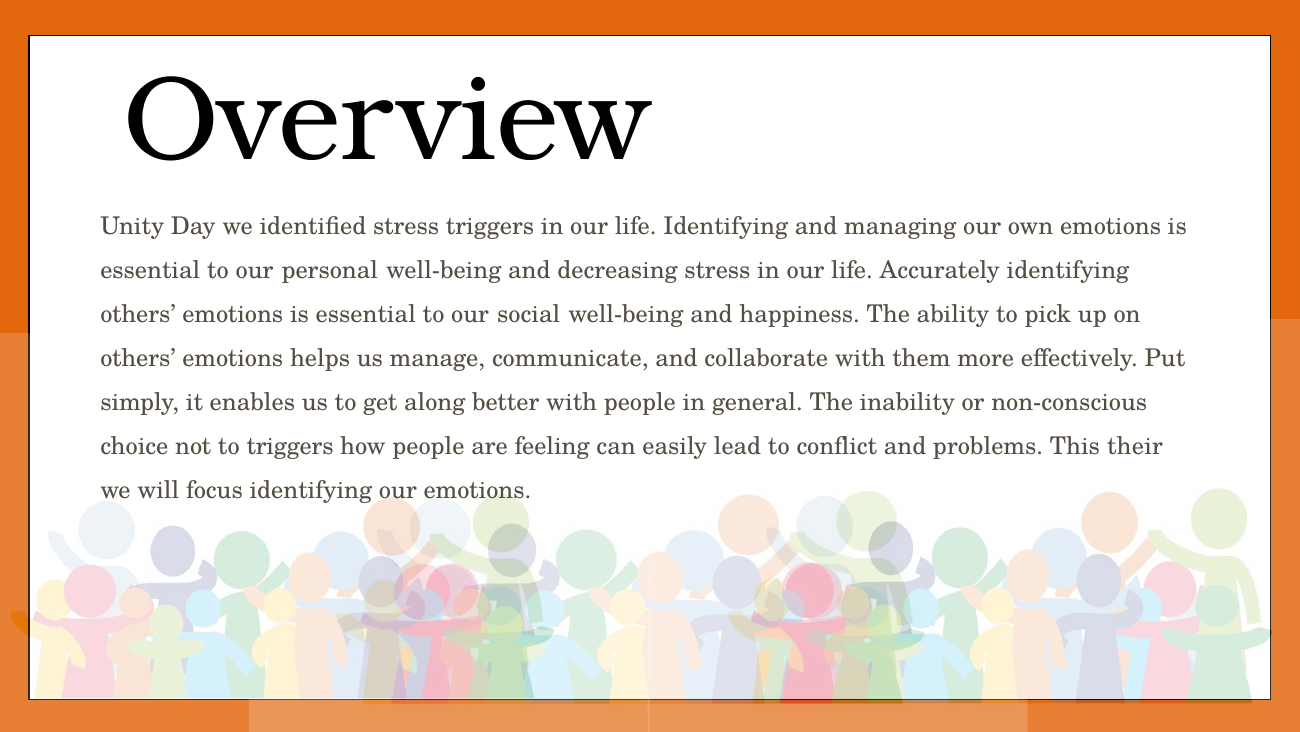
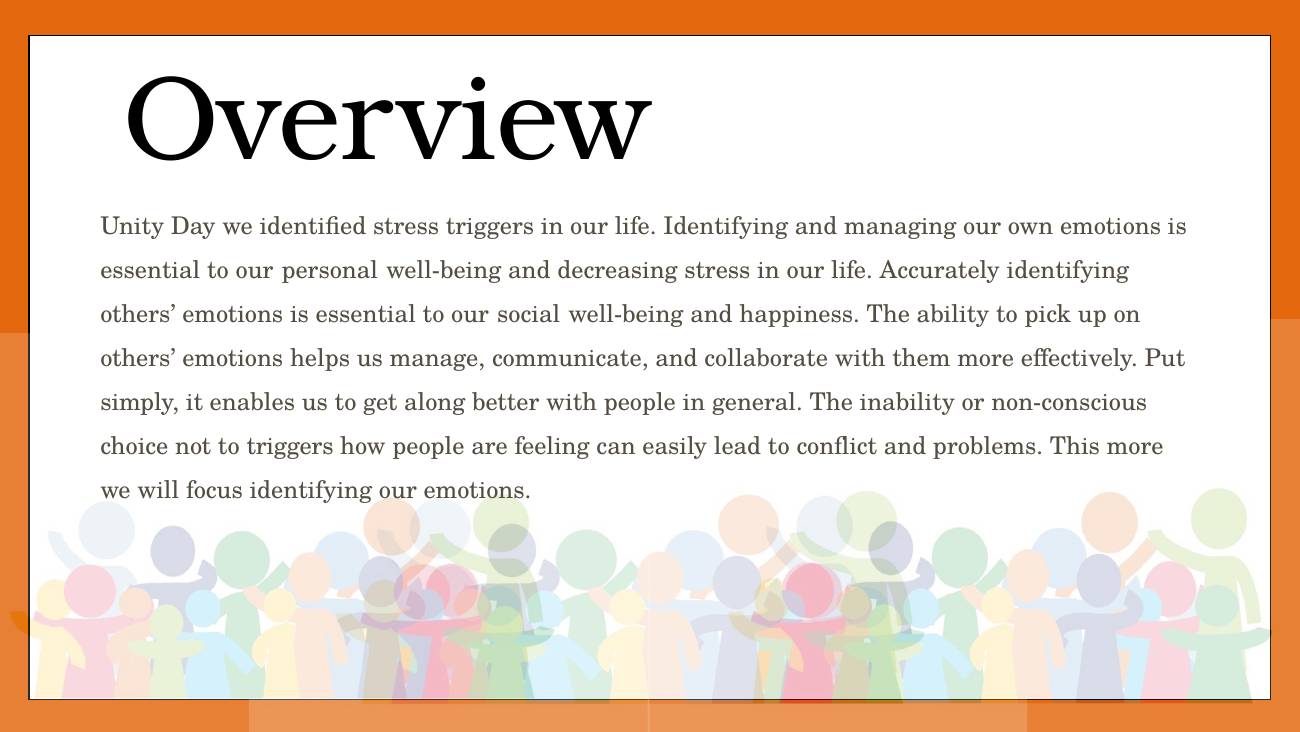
This their: their -> more
